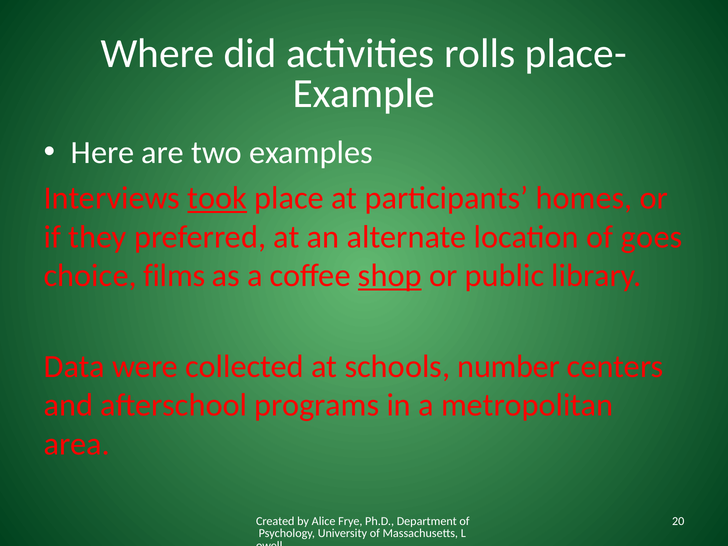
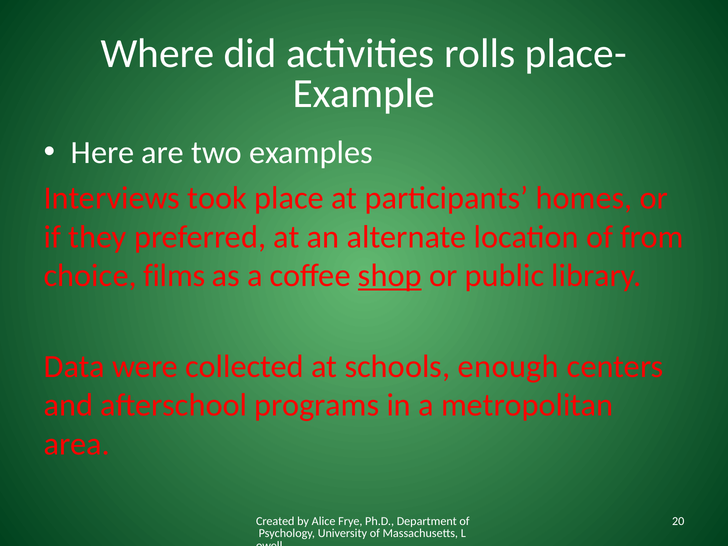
took underline: present -> none
goes: goes -> from
number: number -> enough
